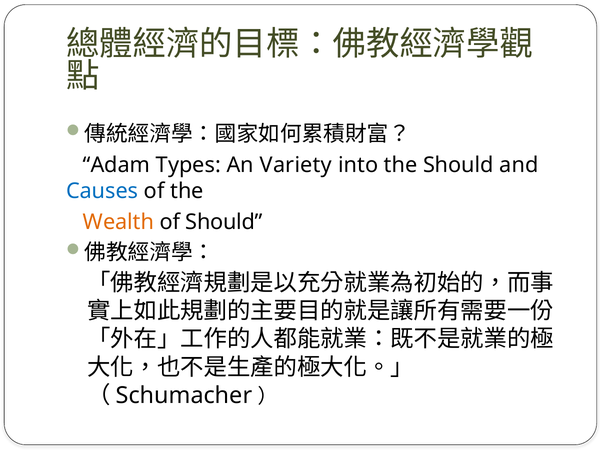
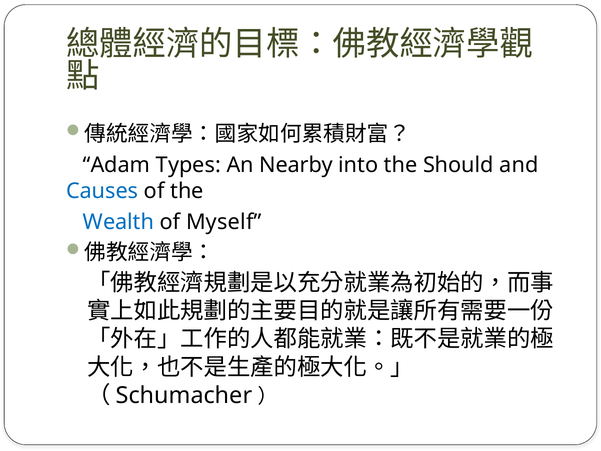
Variety: Variety -> Nearby
Wealth colour: orange -> blue
of Should: Should -> Myself
